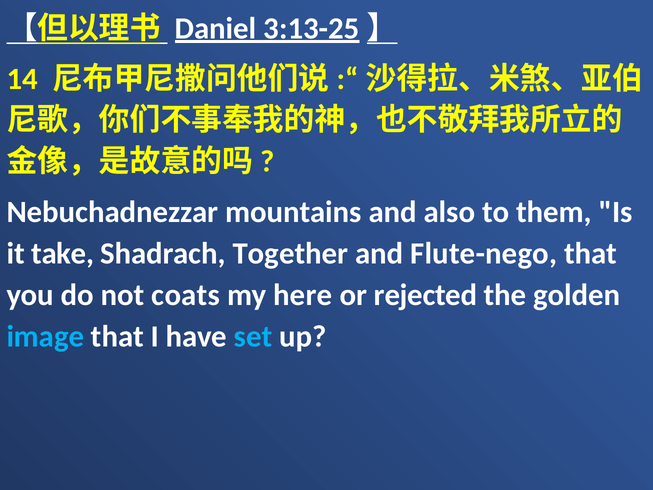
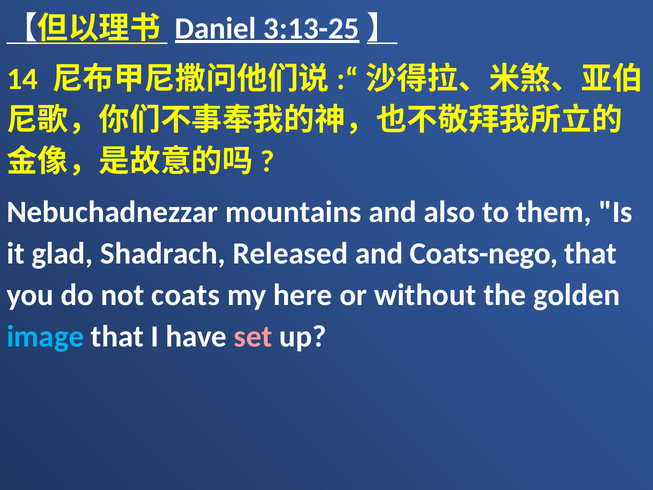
take: take -> glad
Together: Together -> Released
Flute-nego: Flute-nego -> Coats-nego
rejected: rejected -> without
set colour: light blue -> pink
